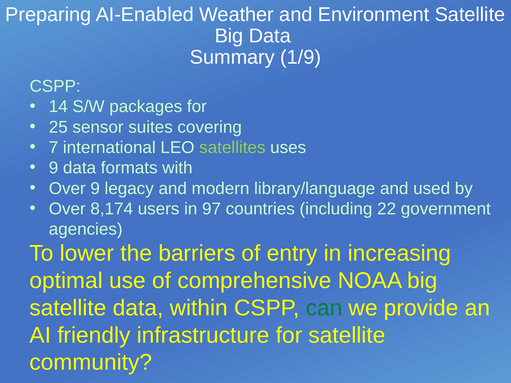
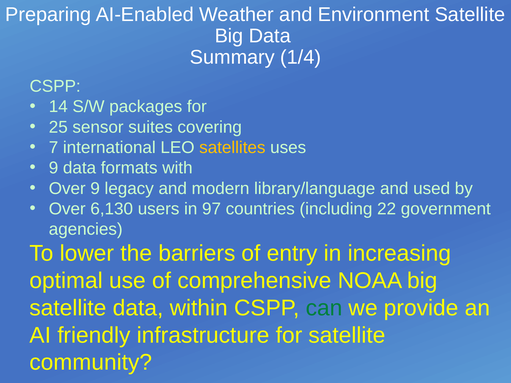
1/9: 1/9 -> 1/4
satellites colour: light green -> yellow
8,174: 8,174 -> 6,130
